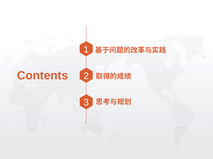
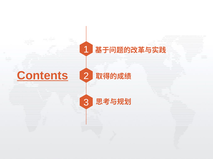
Contents underline: none -> present
